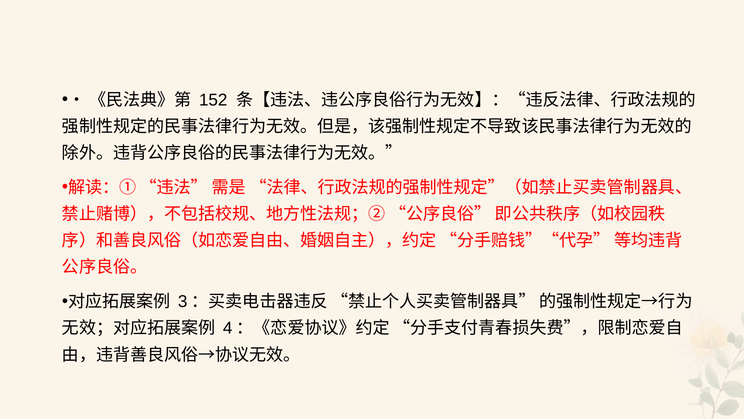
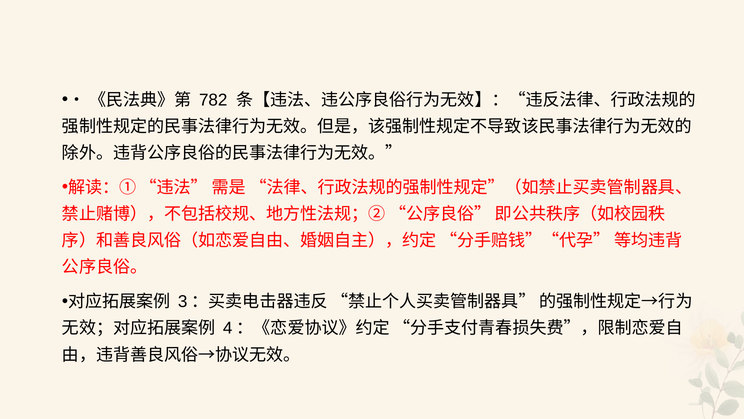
152: 152 -> 782
